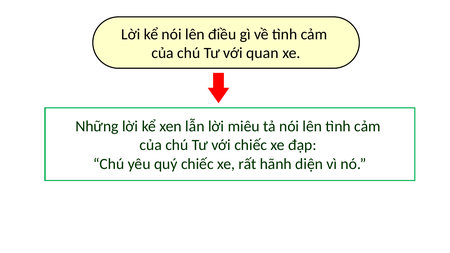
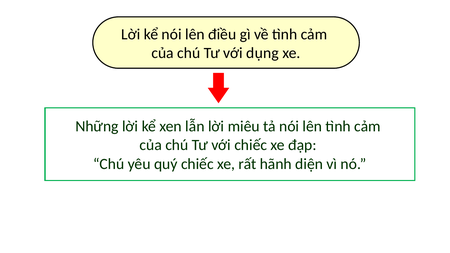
quan: quan -> dụng
